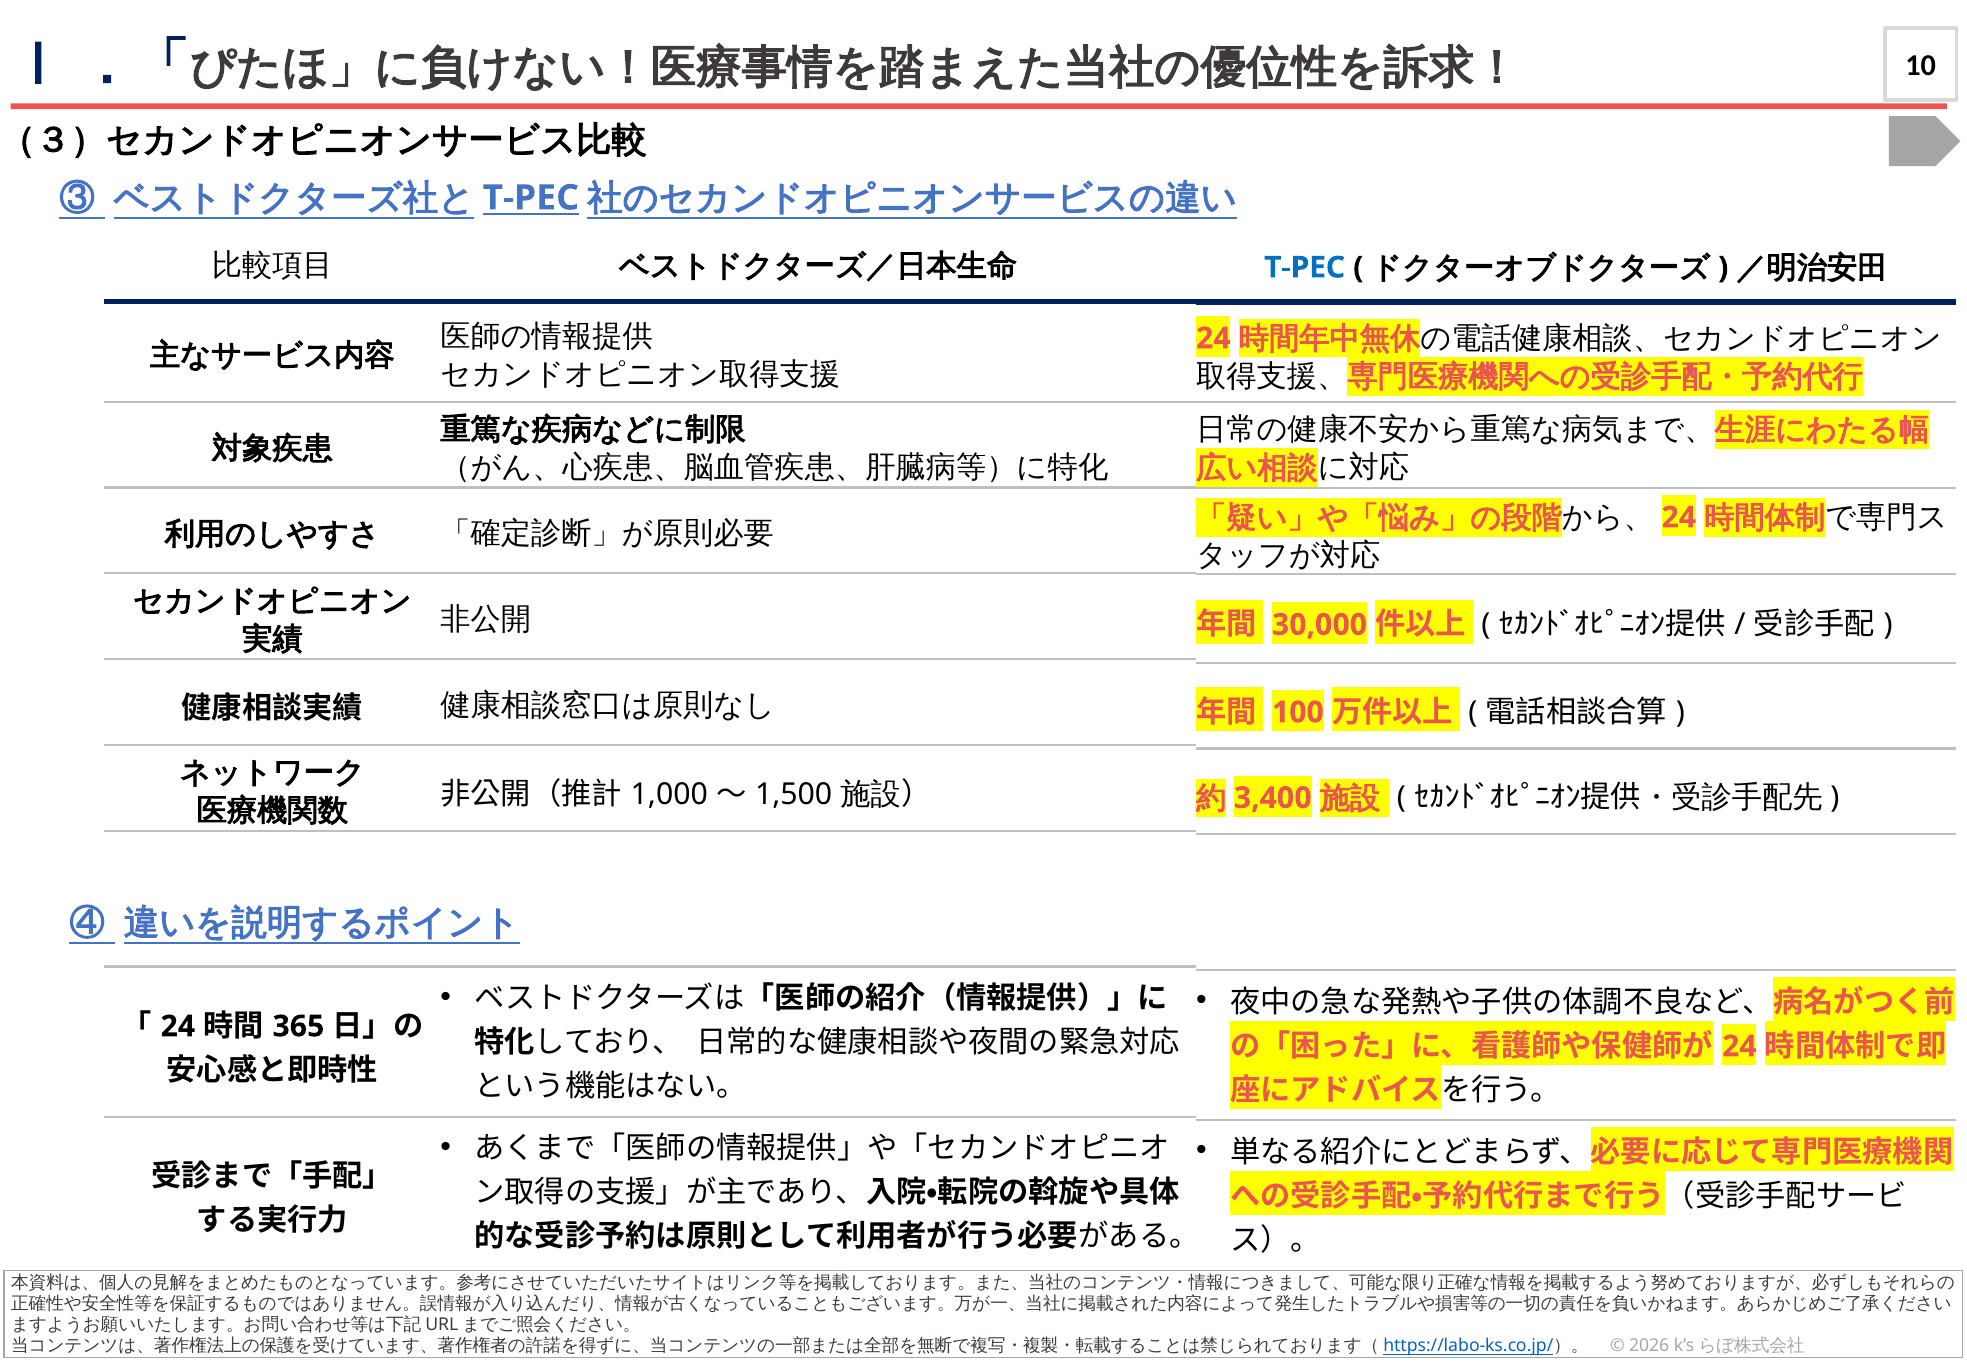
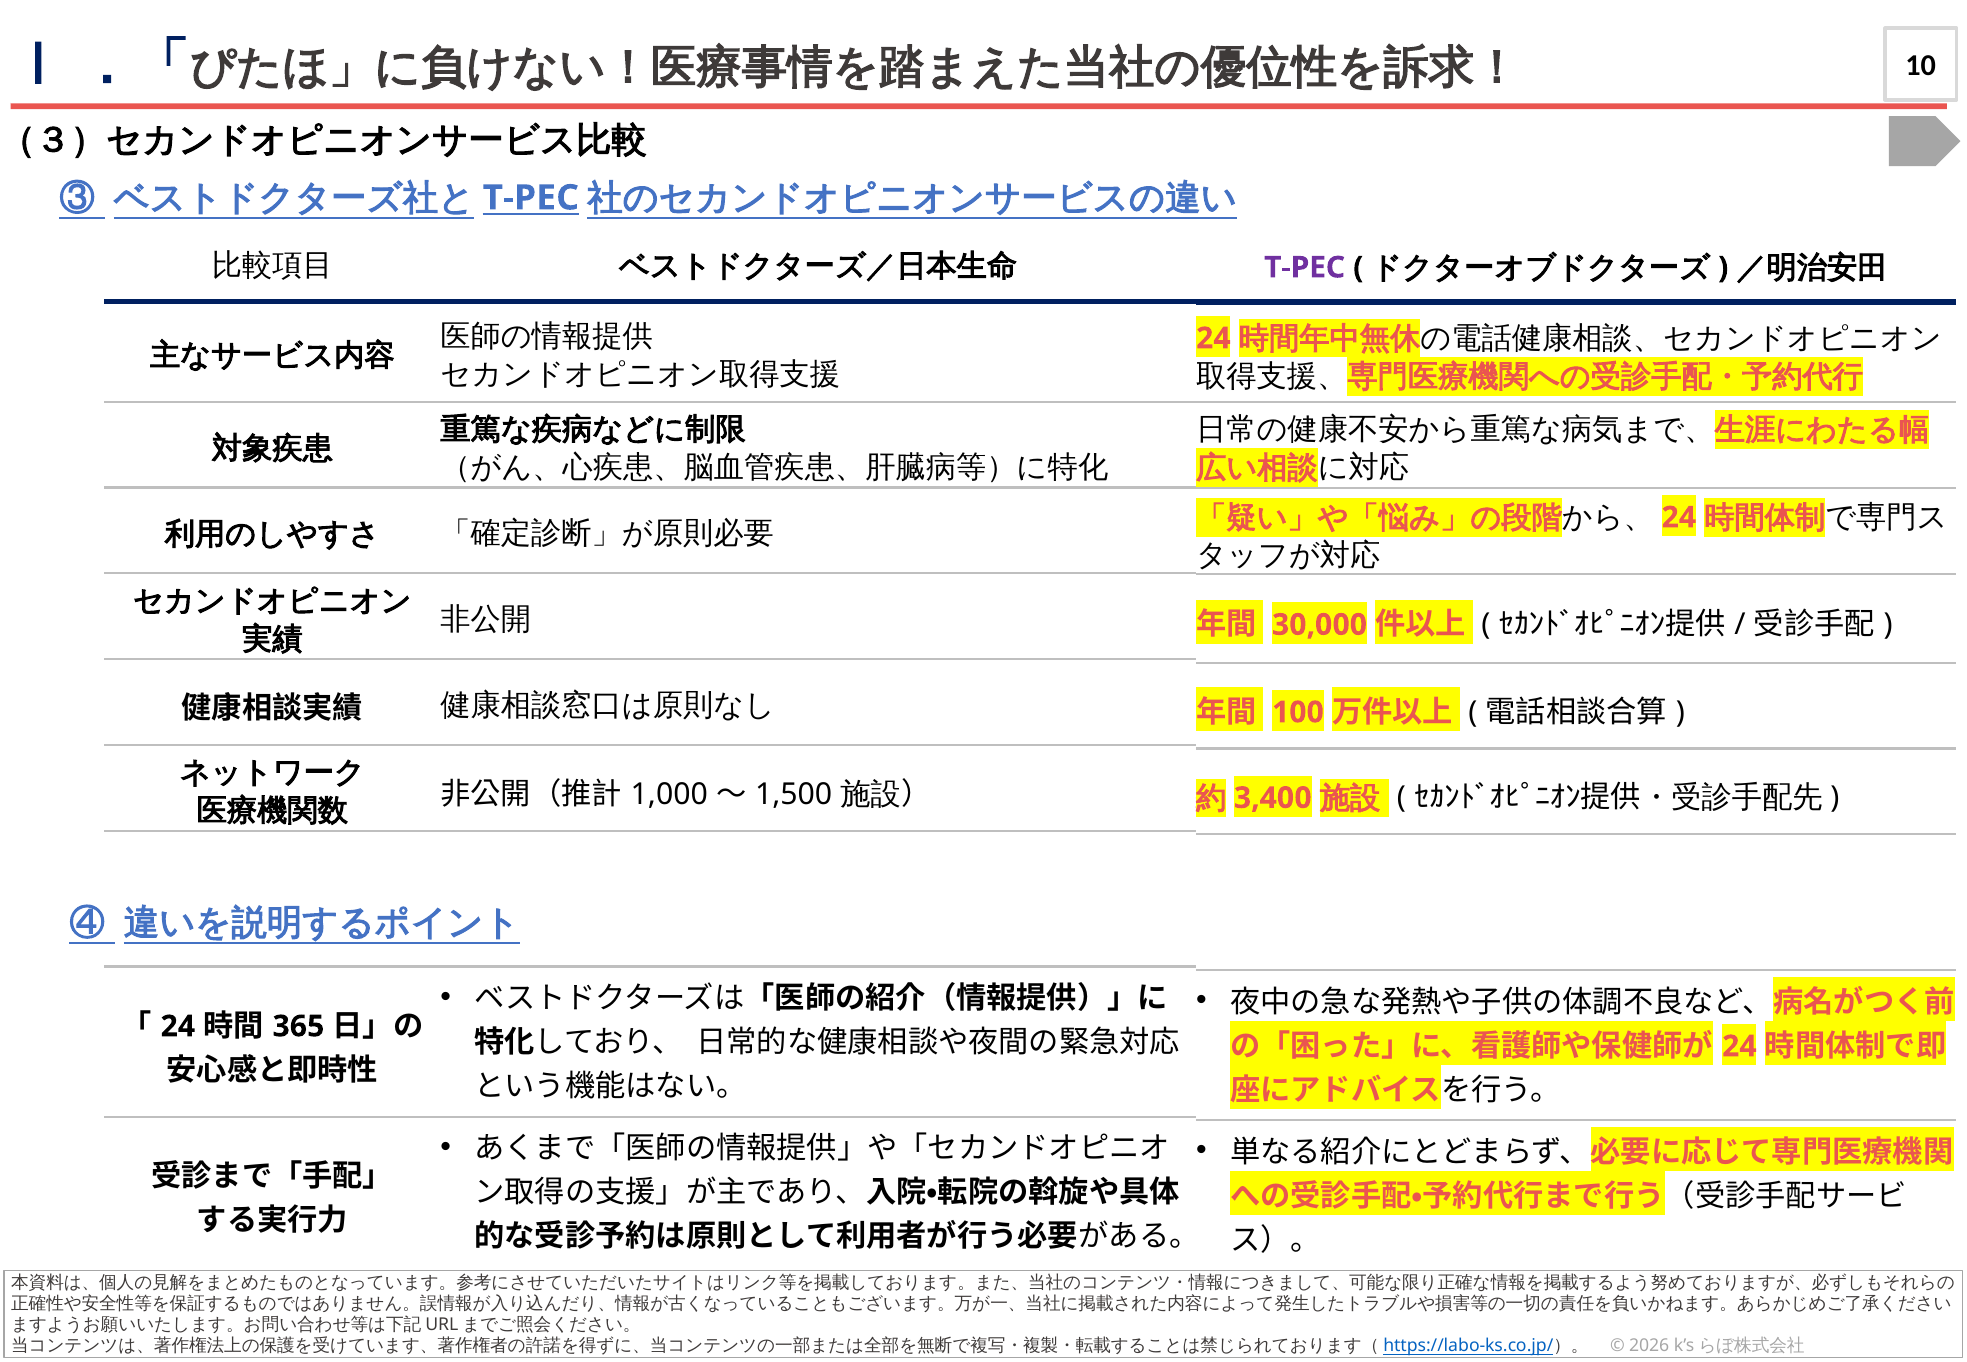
T-PEC colour: blue -> purple
